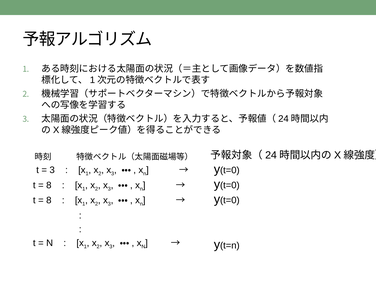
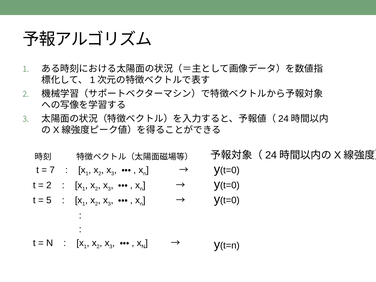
3 at (52, 170): 3 -> 7
8 at (49, 185): 8 -> 2
8 at (49, 200): 8 -> 5
